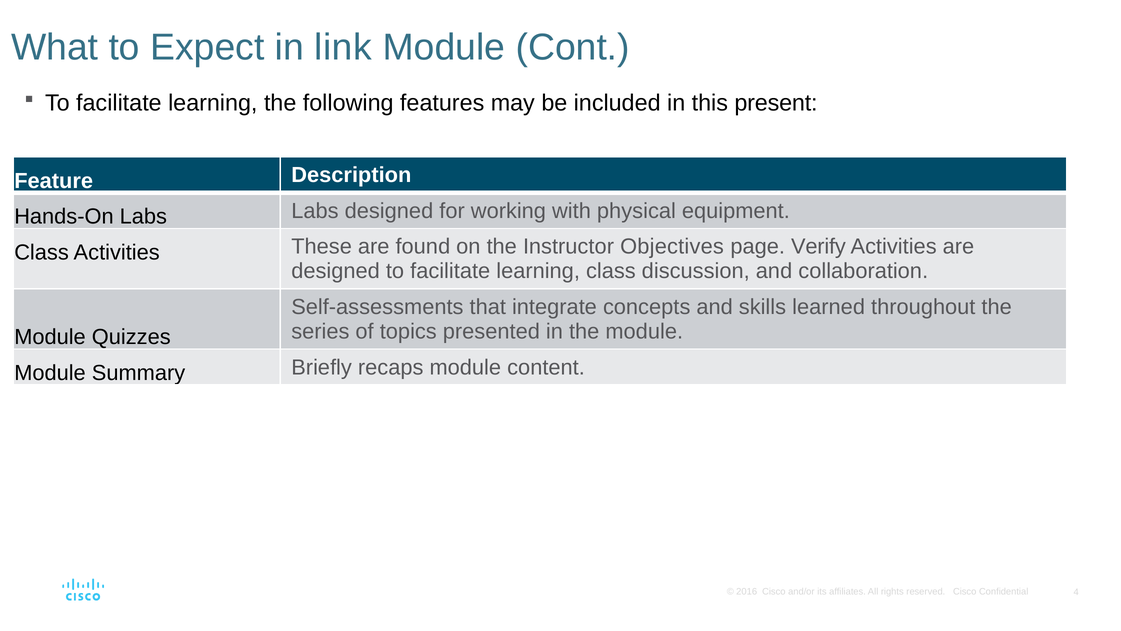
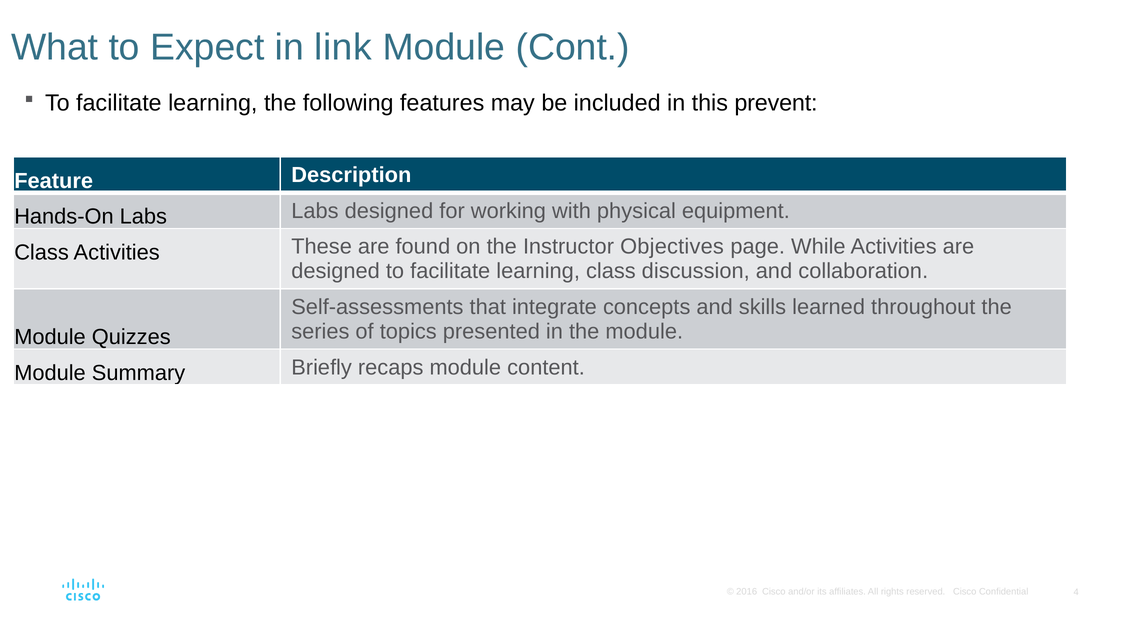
present: present -> prevent
Verify: Verify -> While
